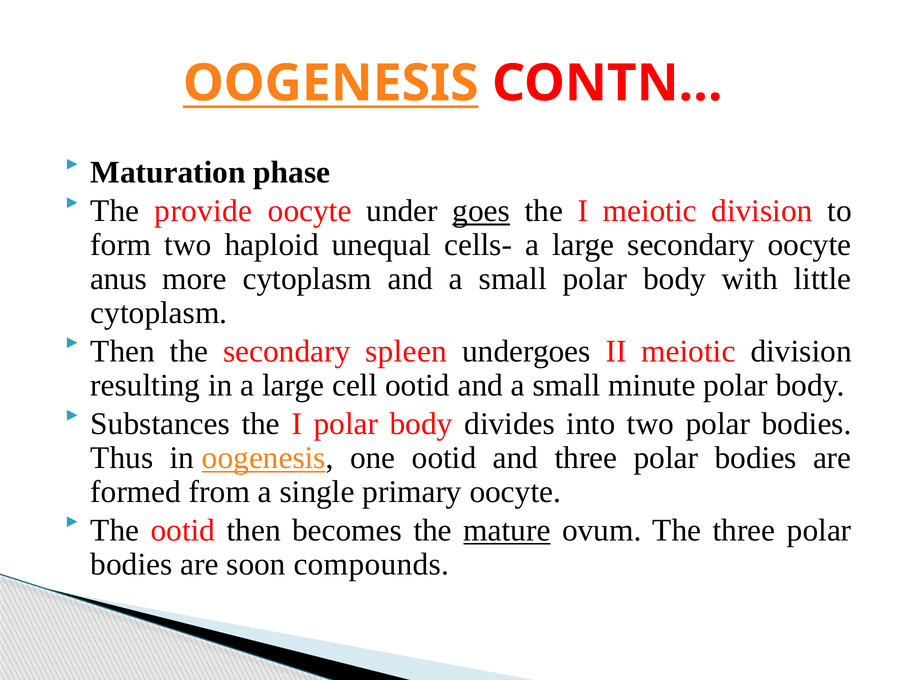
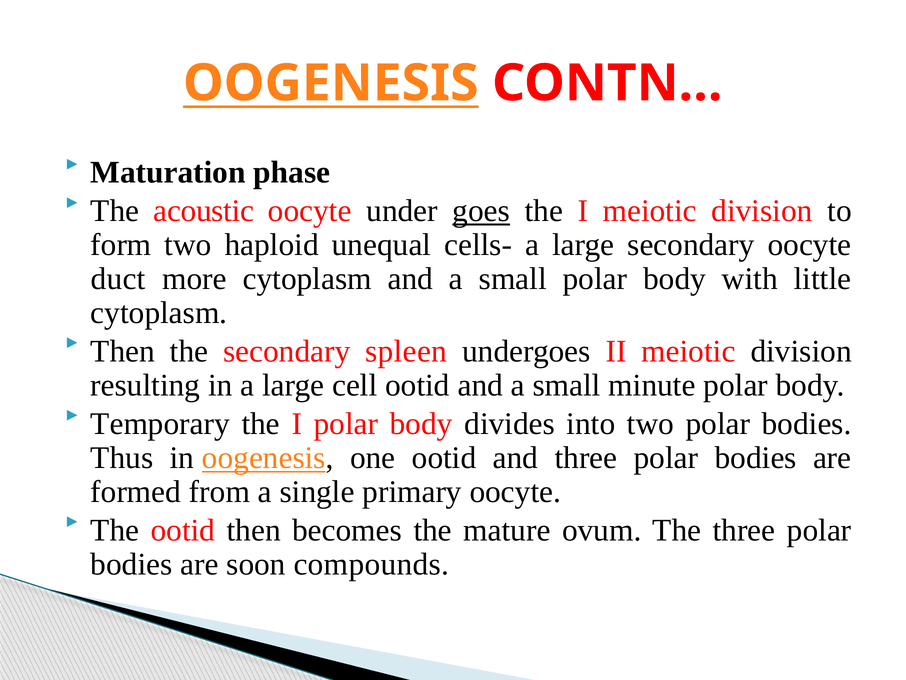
provide: provide -> acoustic
anus: anus -> duct
Substances: Substances -> Temporary
mature underline: present -> none
